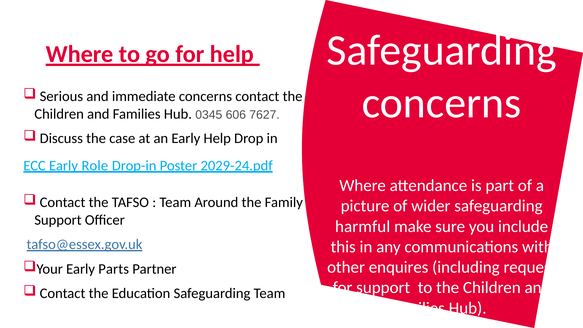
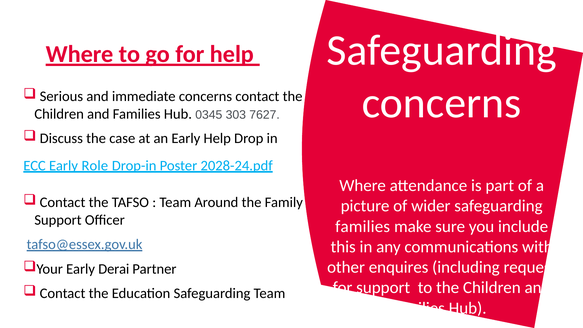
606: 606 -> 303
2029-24.pdf: 2029-24.pdf -> 2028-24.pdf
harmful at (363, 226): harmful -> families
Parts: Parts -> Derai
